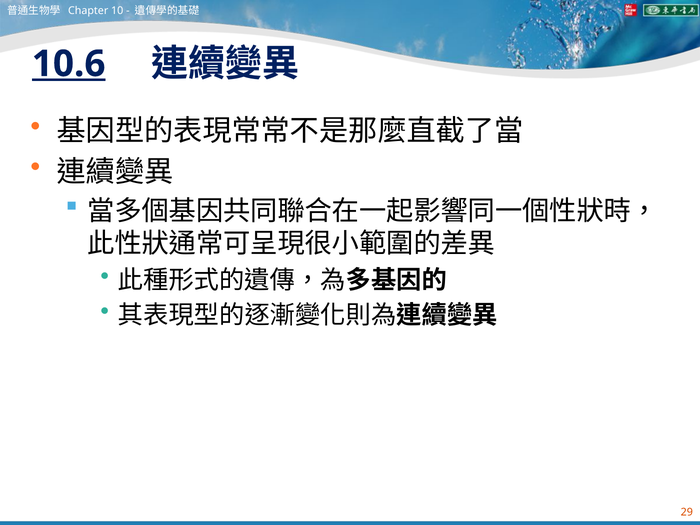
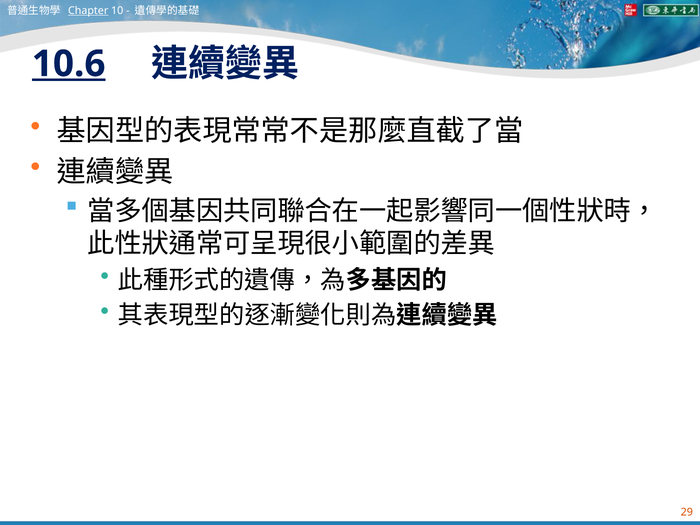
Chapter underline: none -> present
